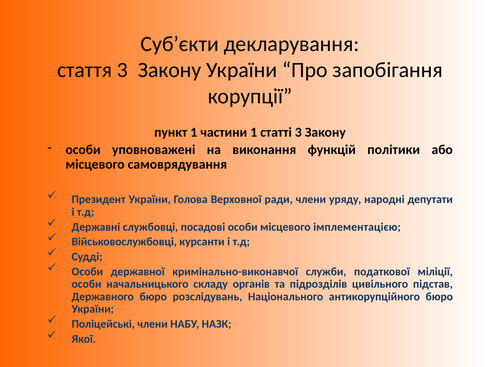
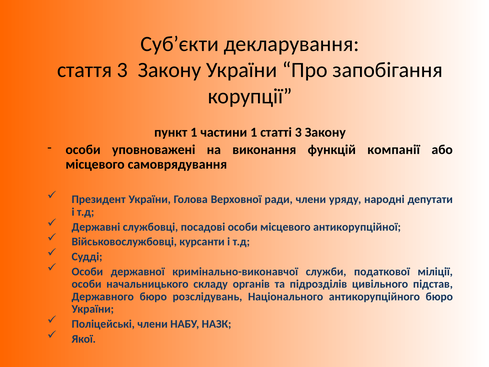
політики: політики -> компанії
імплементацією: імплементацією -> антикорупційної
